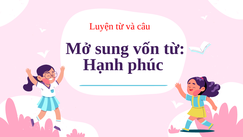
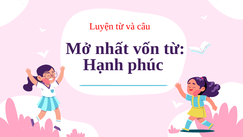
sung: sung -> nhất
